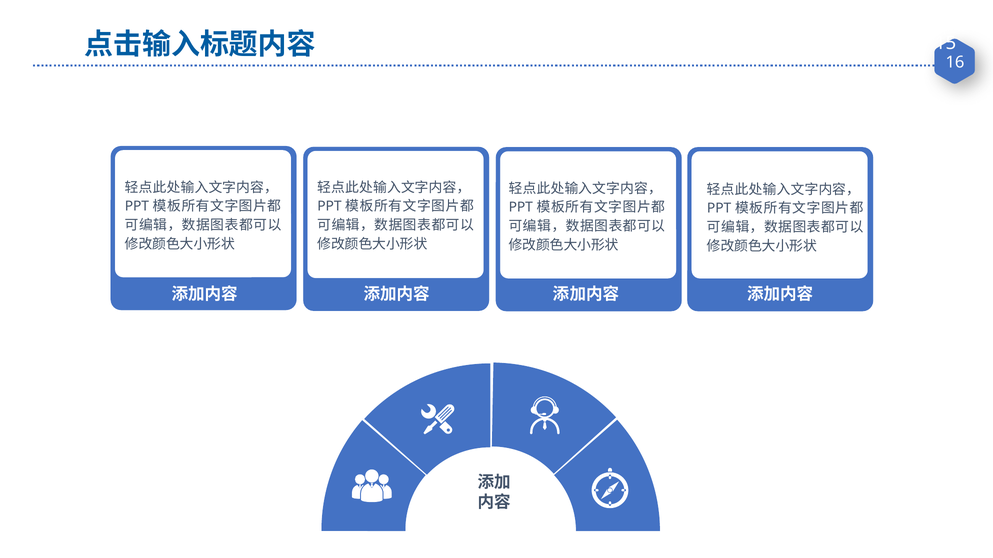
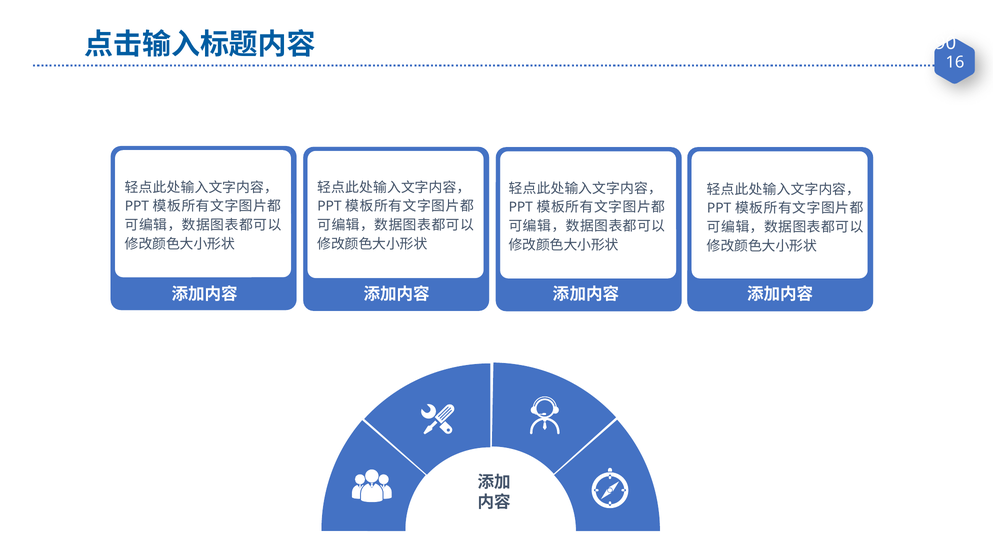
15: 15 -> 90
